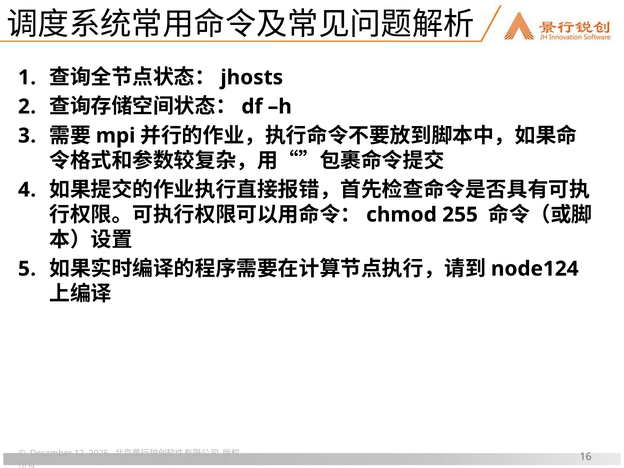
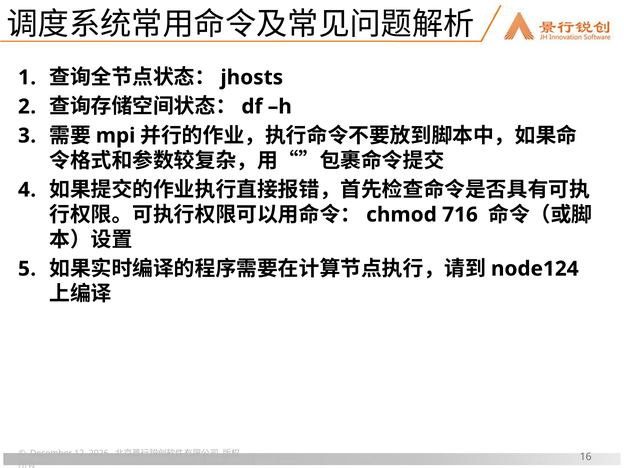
255: 255 -> 716
